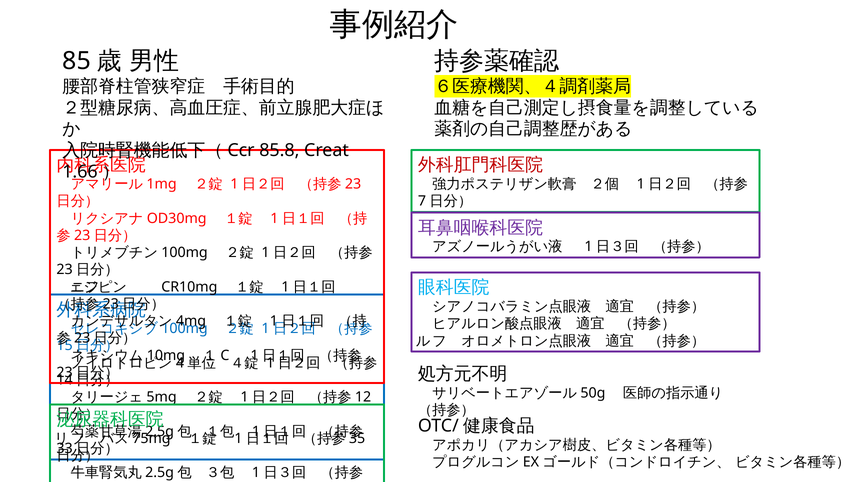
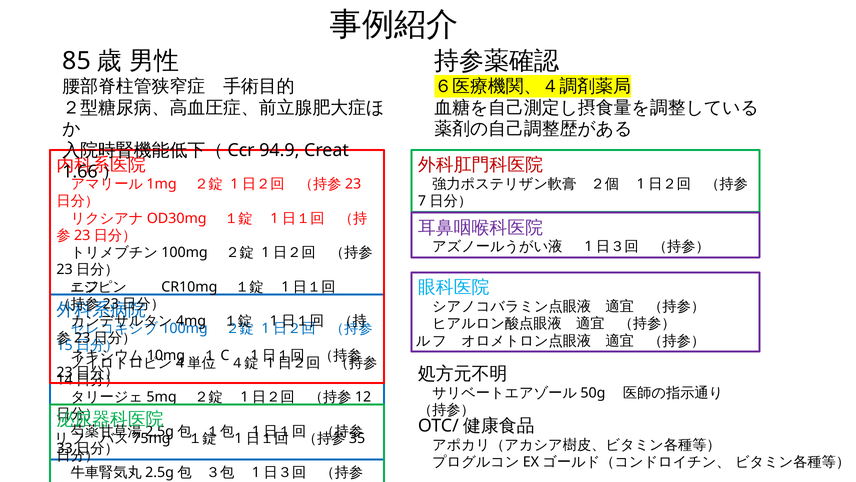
85.8: 85.8 -> 94.9
